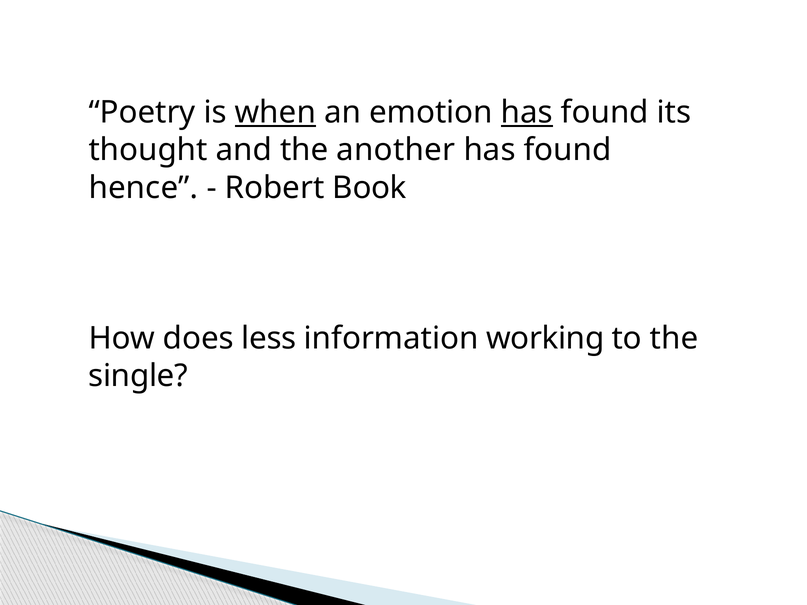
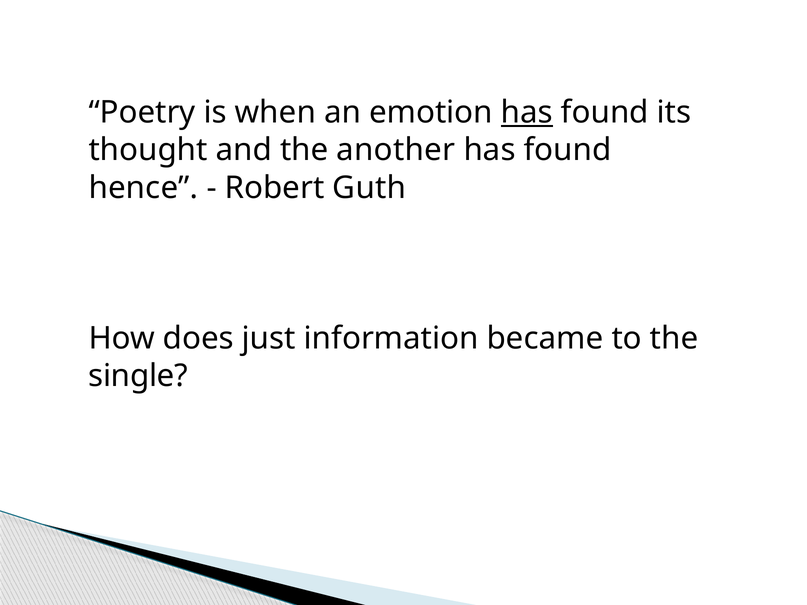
when underline: present -> none
Book: Book -> Guth
less: less -> just
working: working -> became
